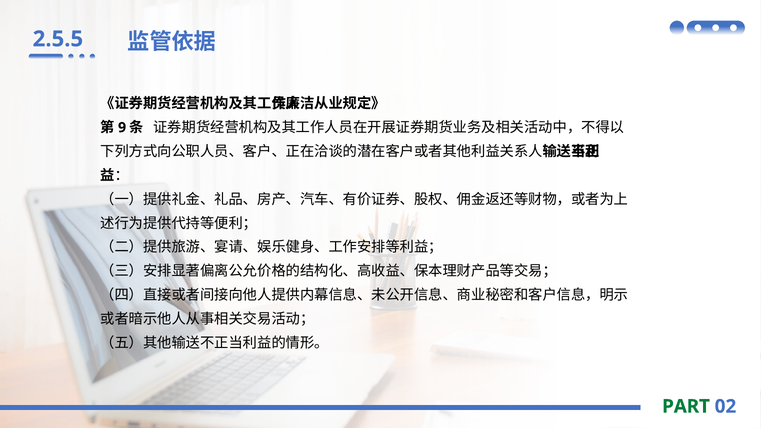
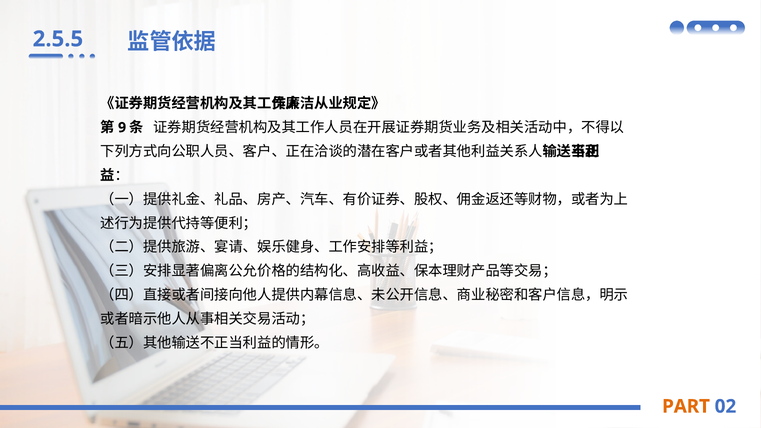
PART colour: green -> orange
